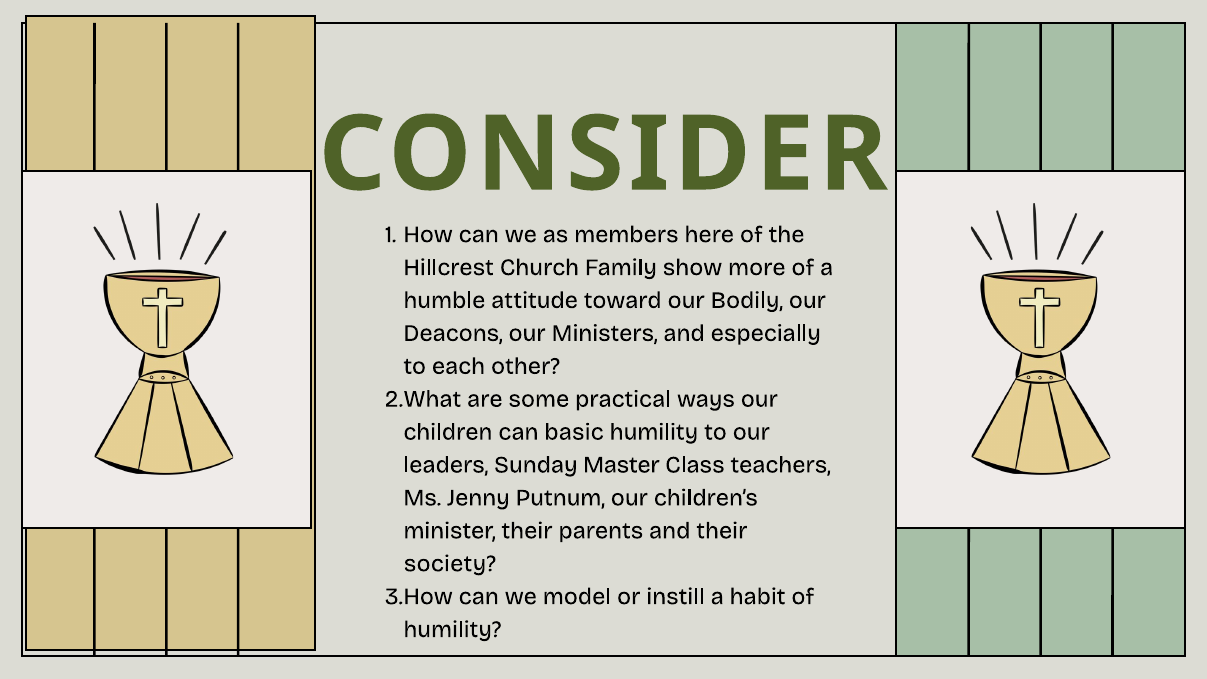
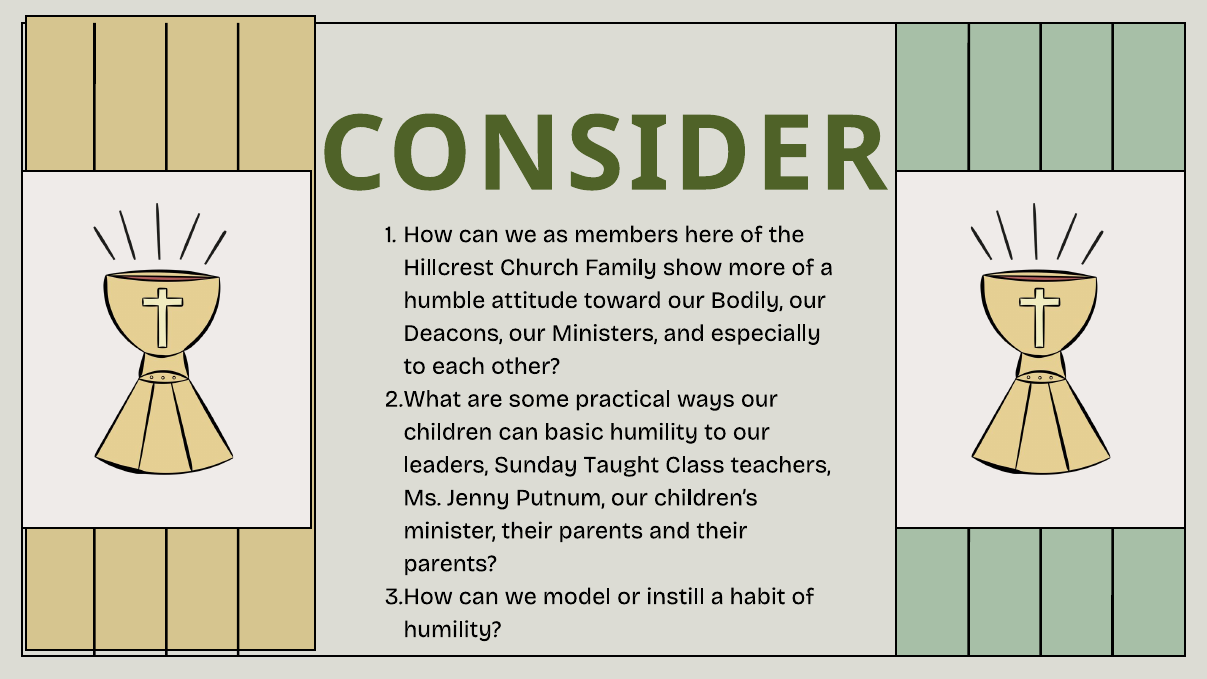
Master: Master -> Taught
society at (450, 563): society -> parents
